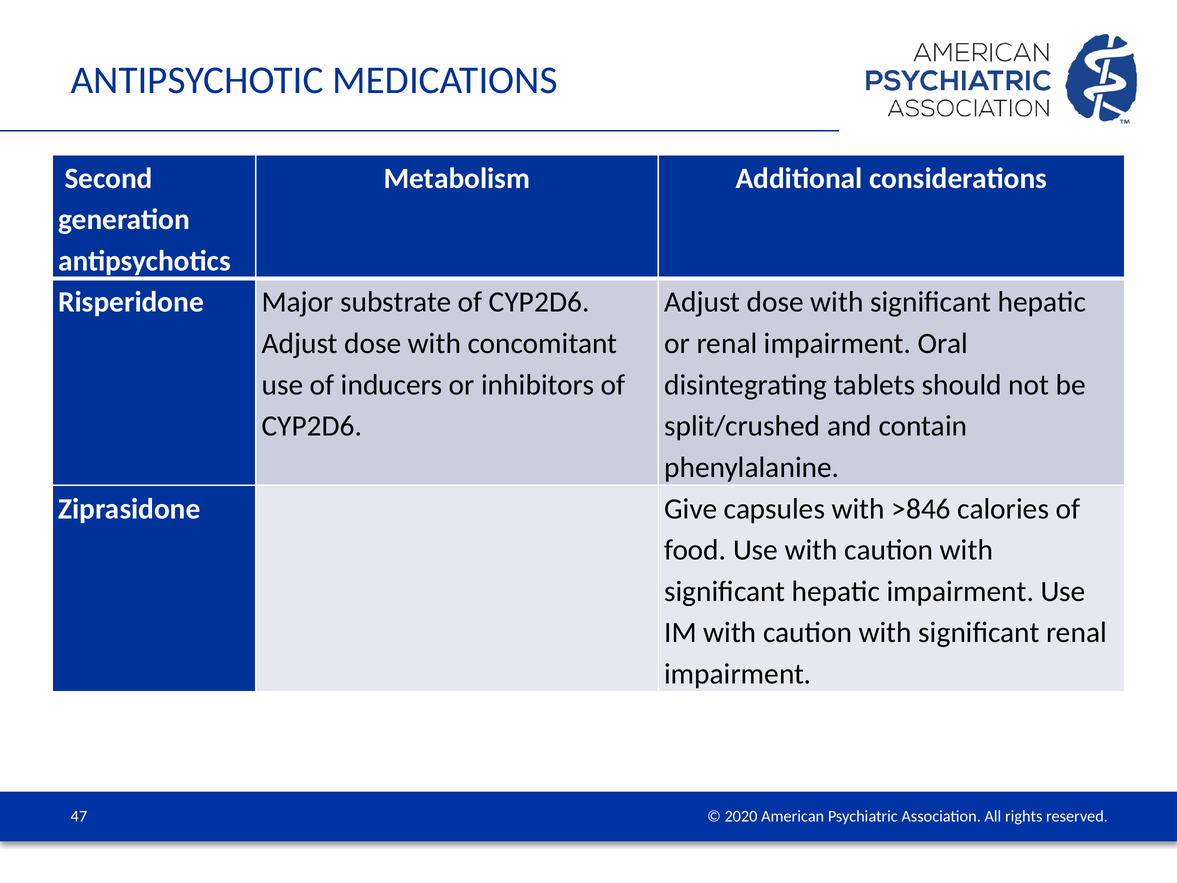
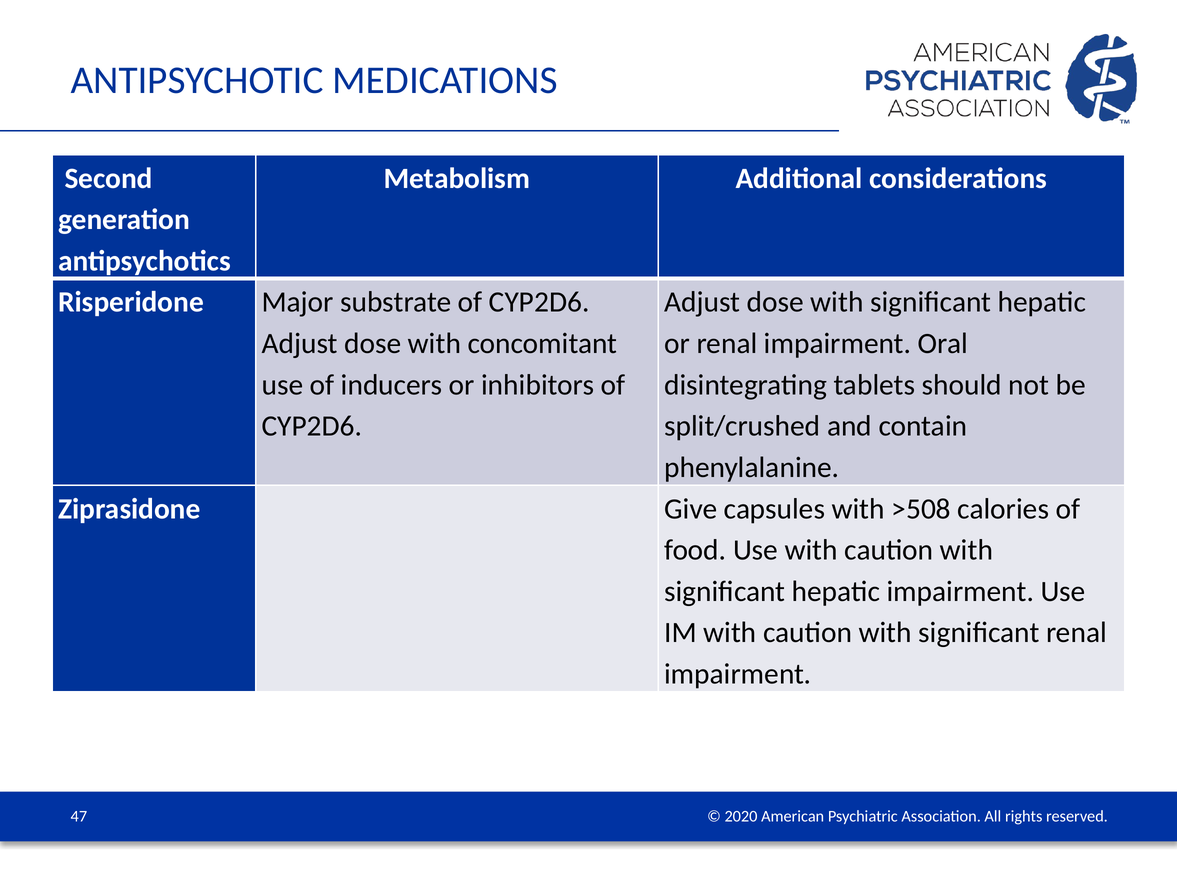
>846: >846 -> >508
